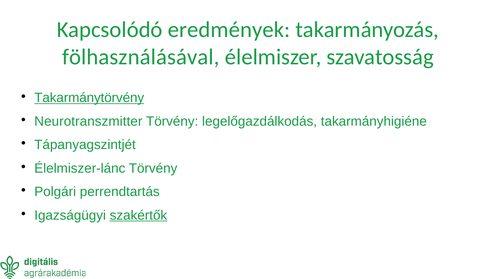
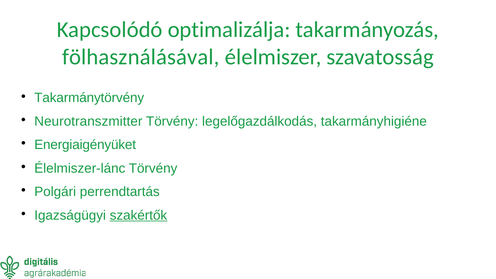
eredmények: eredmények -> optimalizálja
Takarmánytörvény underline: present -> none
Tápanyagszintjét: Tápanyagszintjét -> Energiaigényüket
